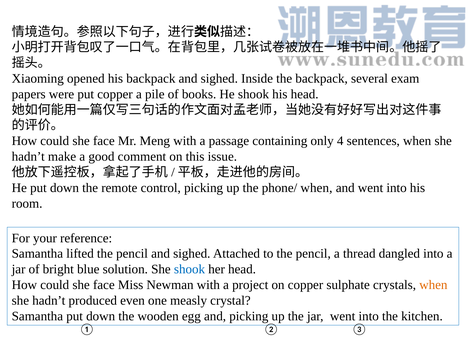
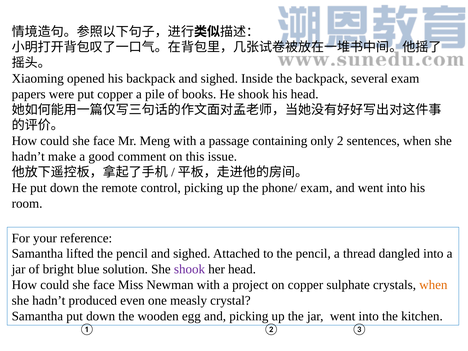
4: 4 -> 2
phone/ when: when -> exam
shook at (190, 269) colour: blue -> purple
